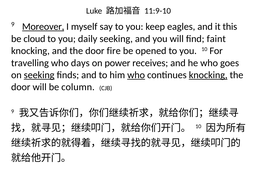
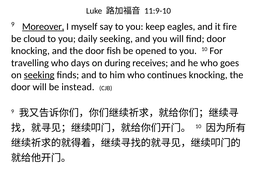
this: this -> fire
find faint: faint -> door
fire: fire -> fish
power: power -> during
who at (136, 75) underline: present -> none
knocking at (208, 75) underline: present -> none
column: column -> instead
